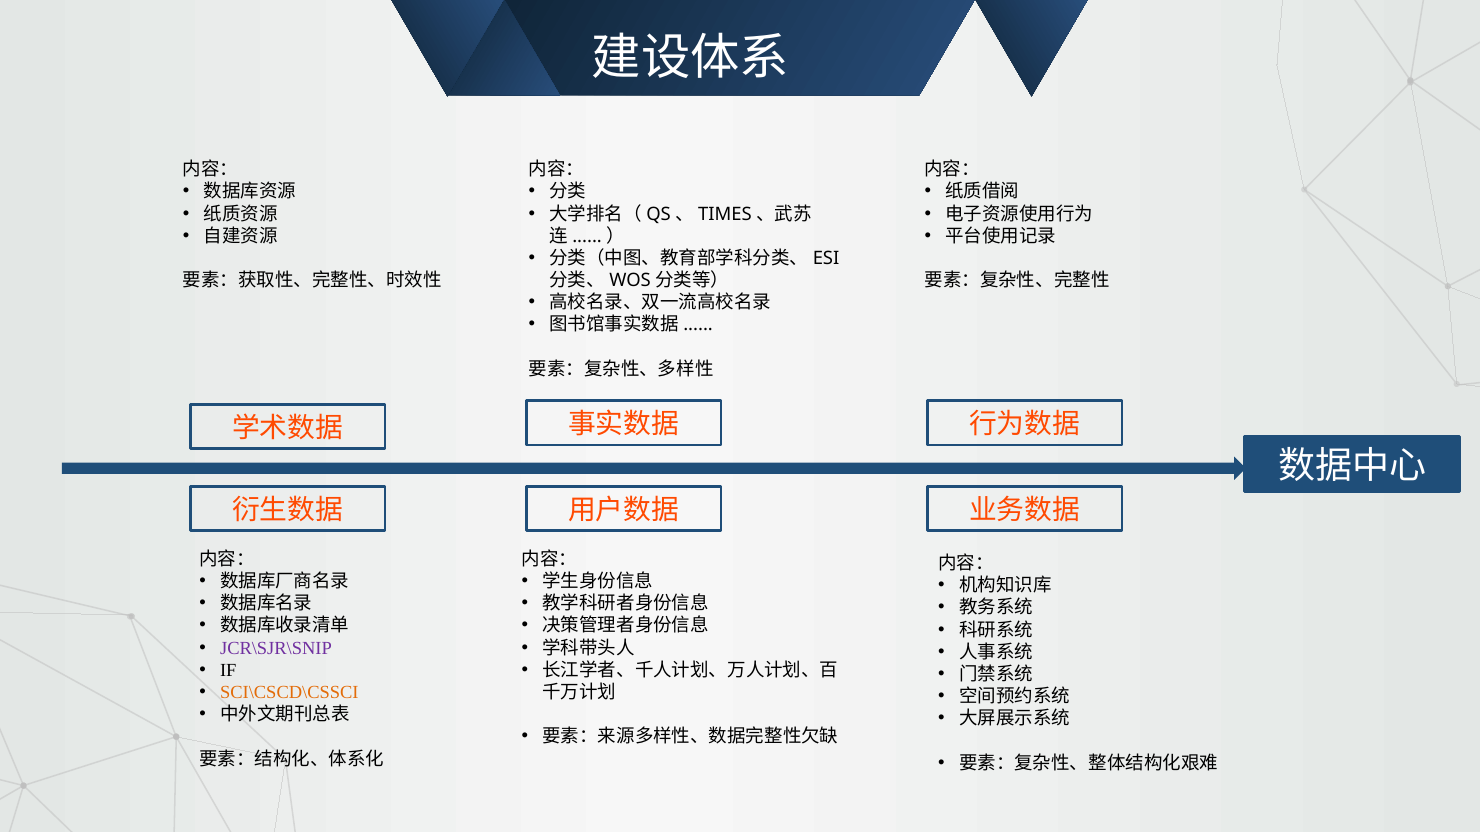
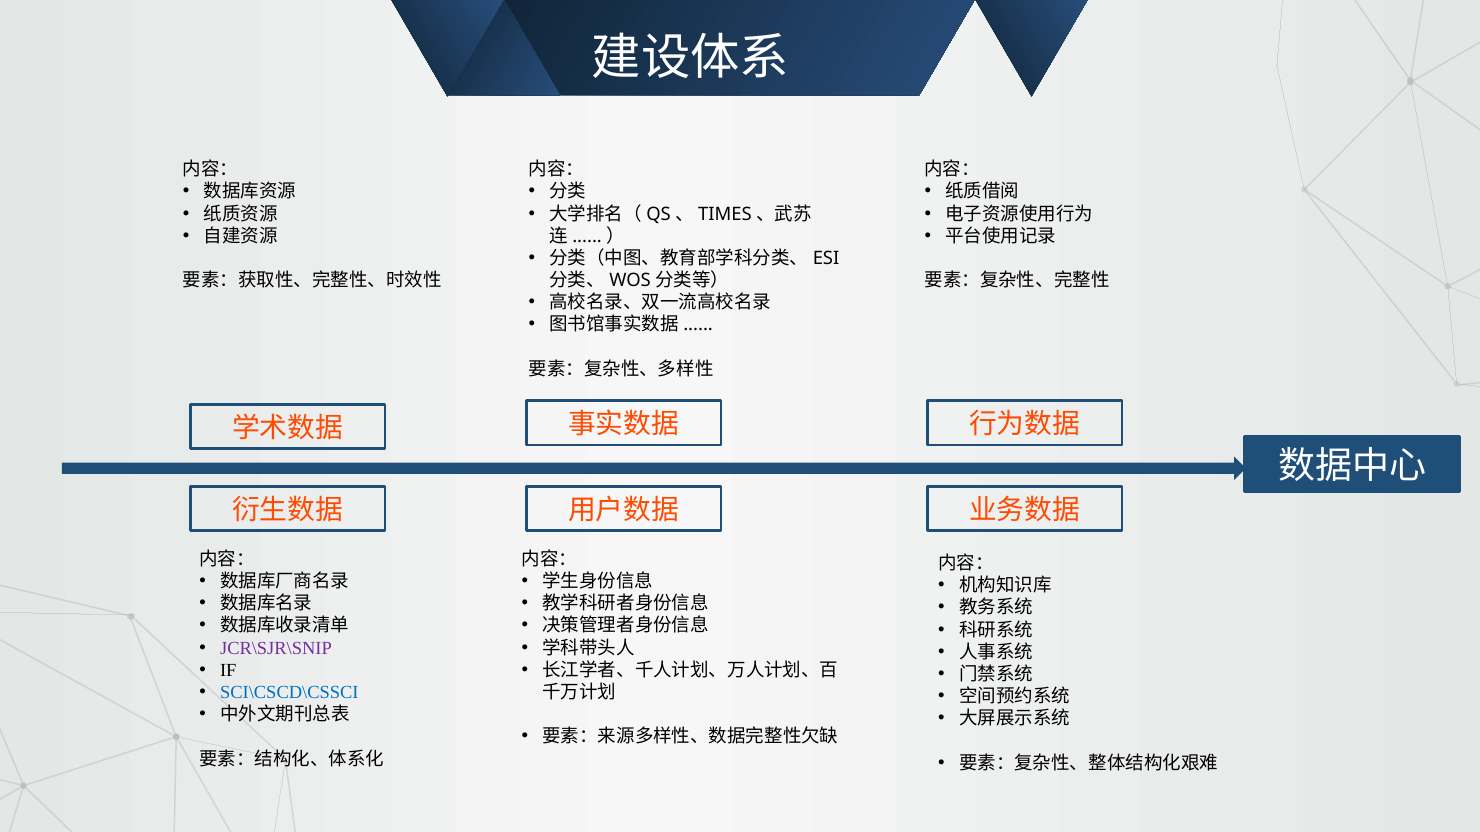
SCI\CSCD\CSSCI colour: orange -> blue
